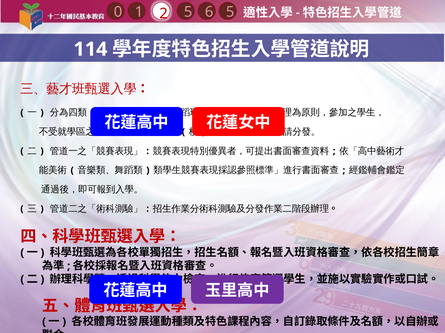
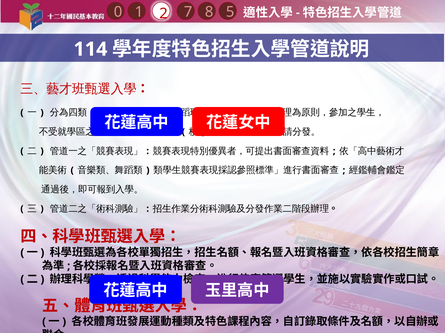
6: 6 -> 8
2 5: 5 -> 7
